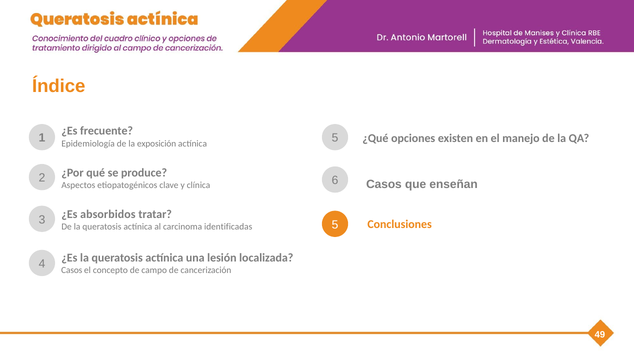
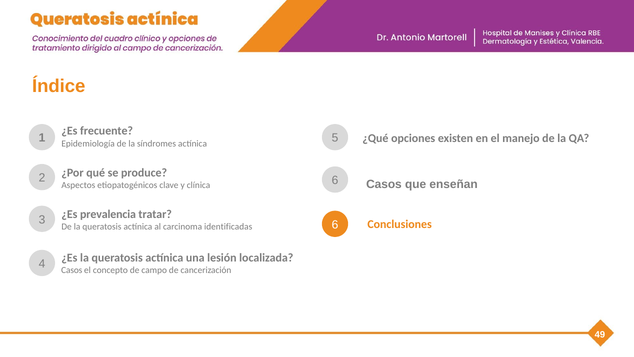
exposición: exposición -> síndromes
absorbidos: absorbidos -> prevalencia
3 5: 5 -> 6
